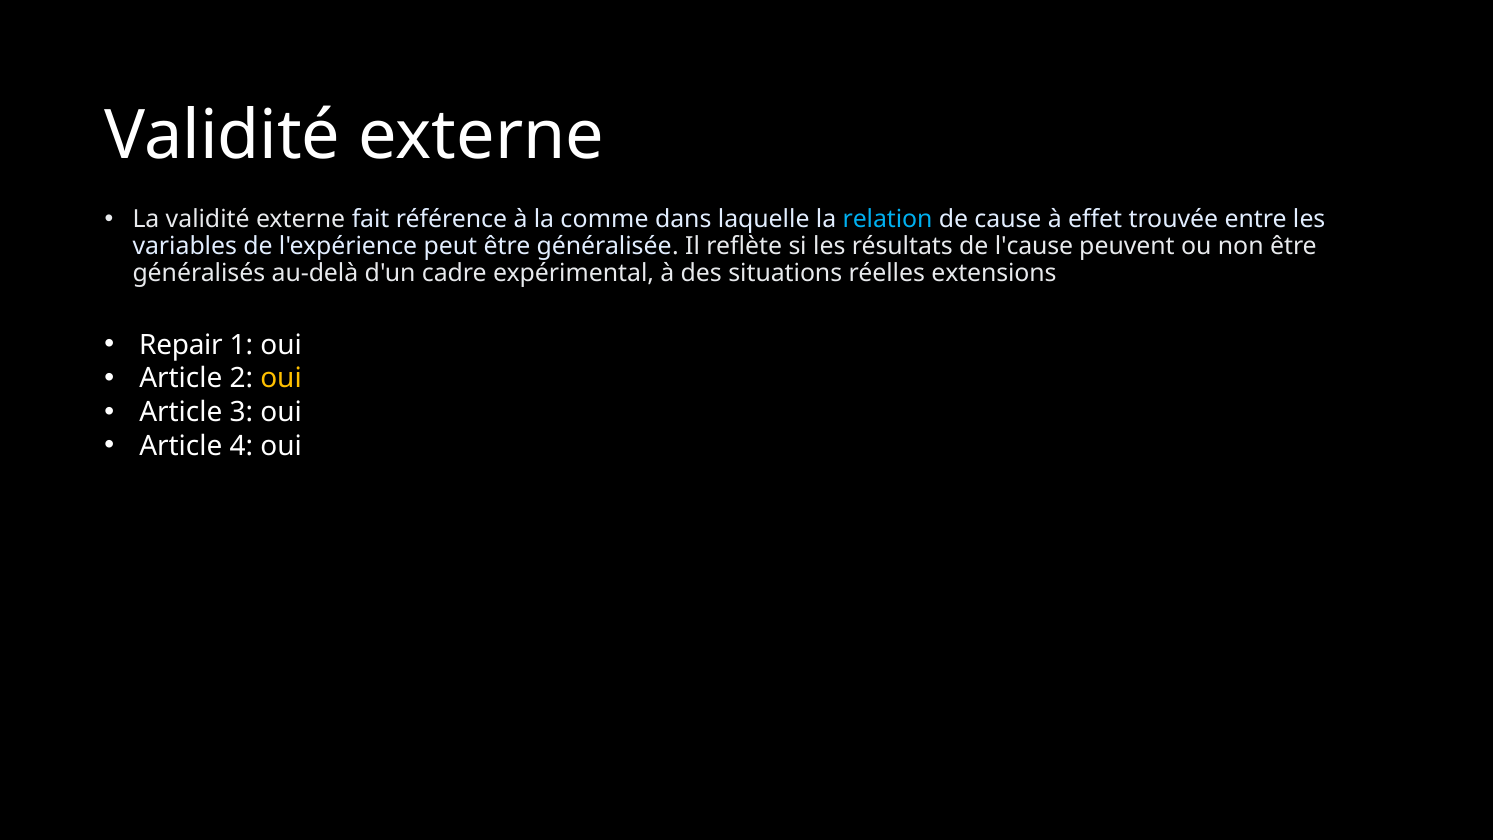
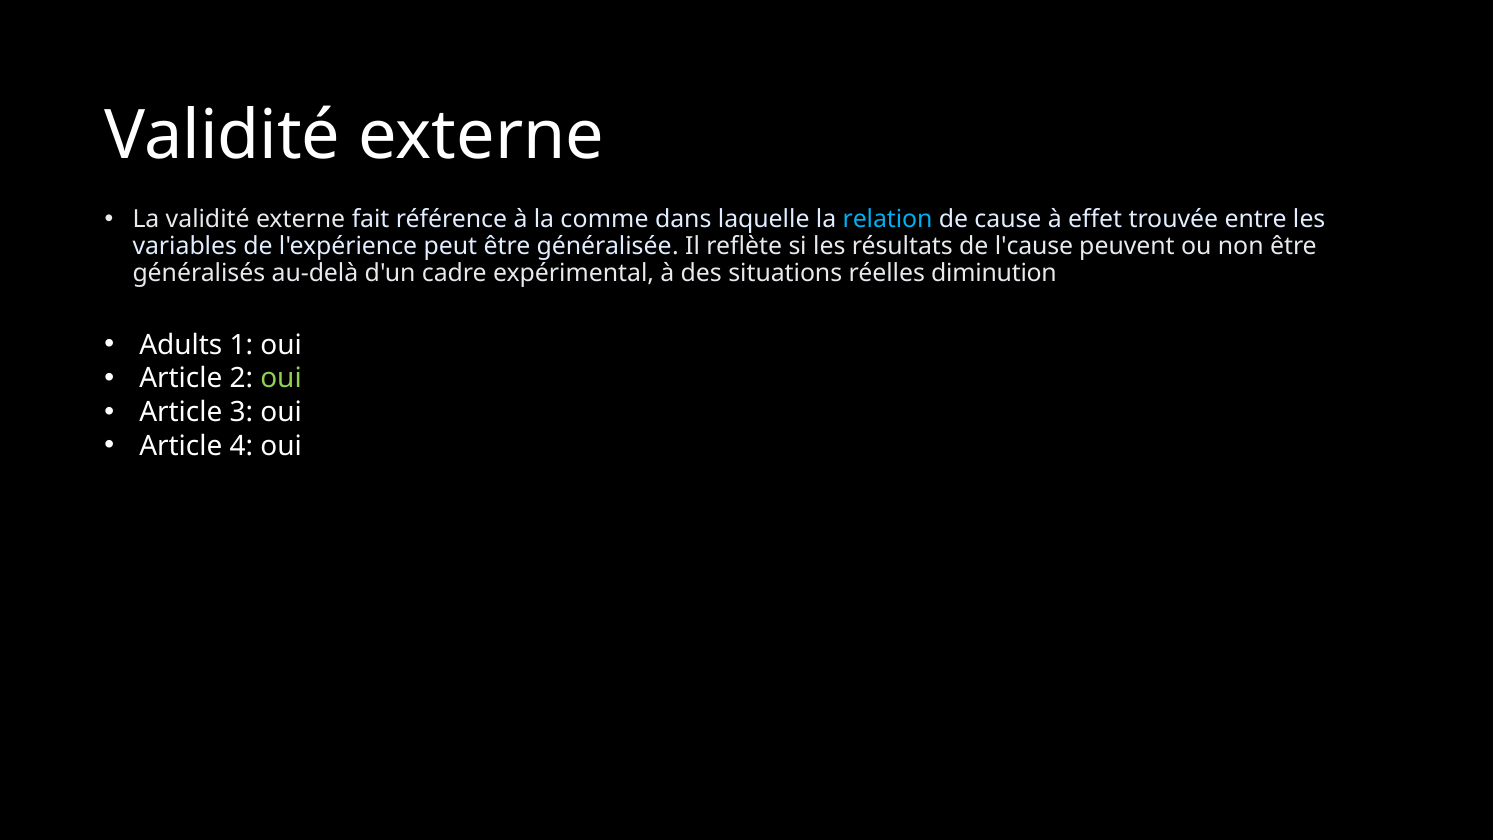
extensions: extensions -> diminution
Repair: Repair -> Adults
oui at (281, 379) colour: yellow -> light green
